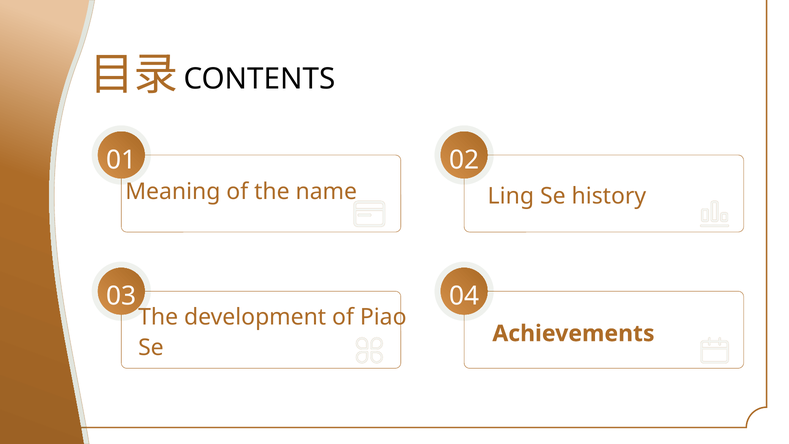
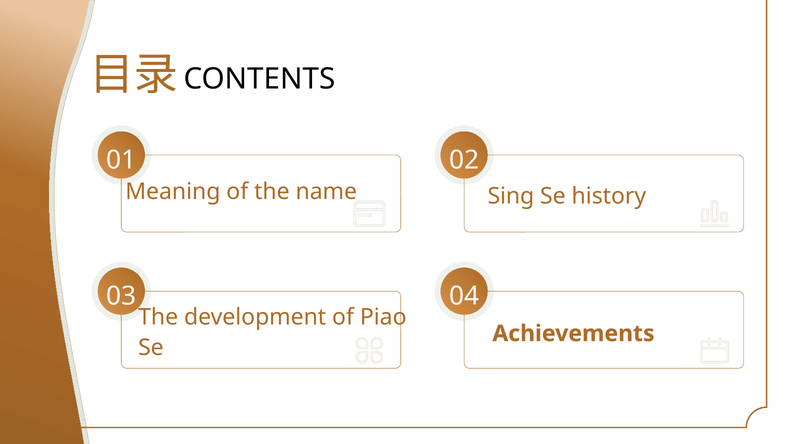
Ling: Ling -> Sing
